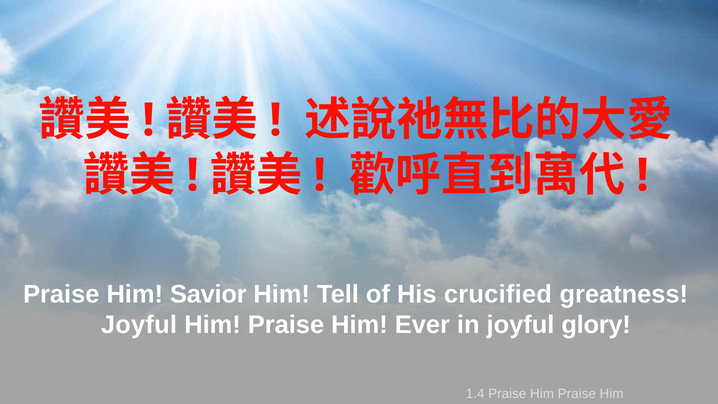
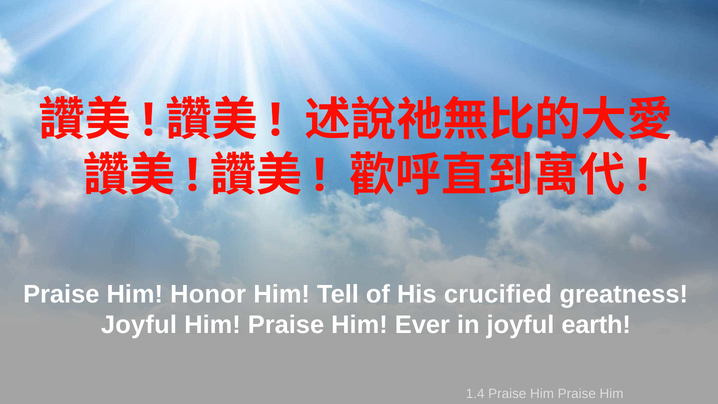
Savior: Savior -> Honor
glory: glory -> earth
